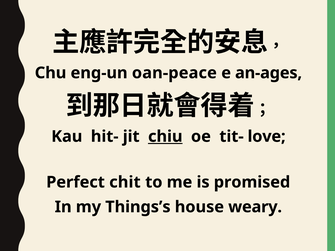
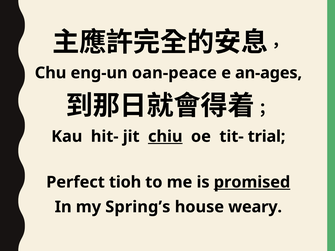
love: love -> trial
chit: chit -> tioh
promised underline: none -> present
Things’s: Things’s -> Spring’s
